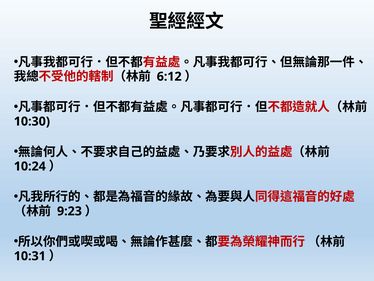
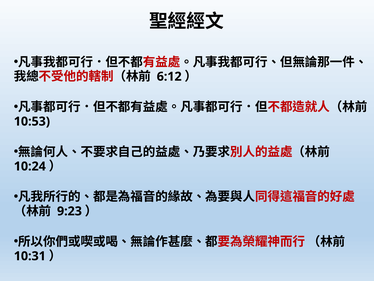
10:30: 10:30 -> 10:53
